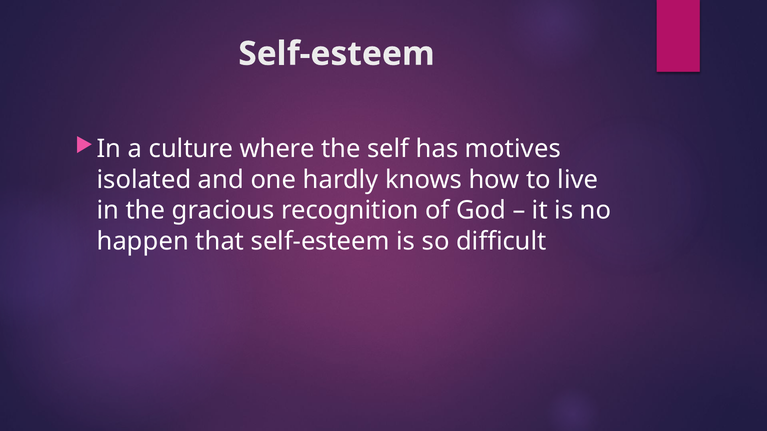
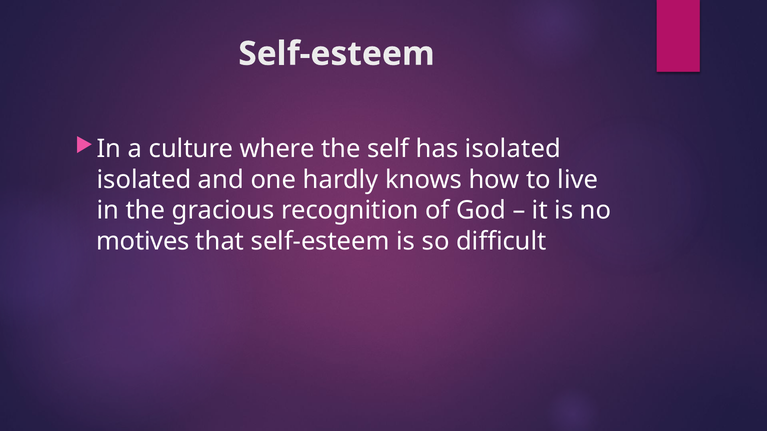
has motives: motives -> isolated
happen: happen -> motives
